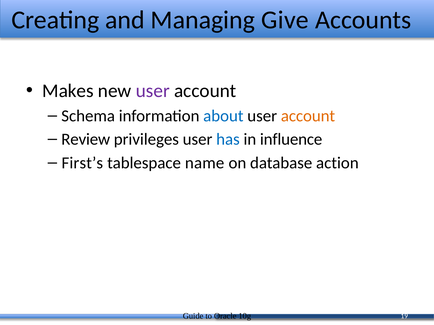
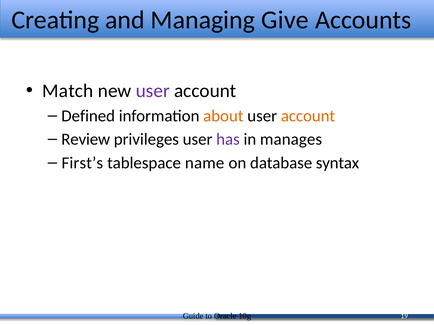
Makes: Makes -> Match
Schema: Schema -> Defined
about colour: blue -> orange
has colour: blue -> purple
influence: influence -> manages
action: action -> syntax
